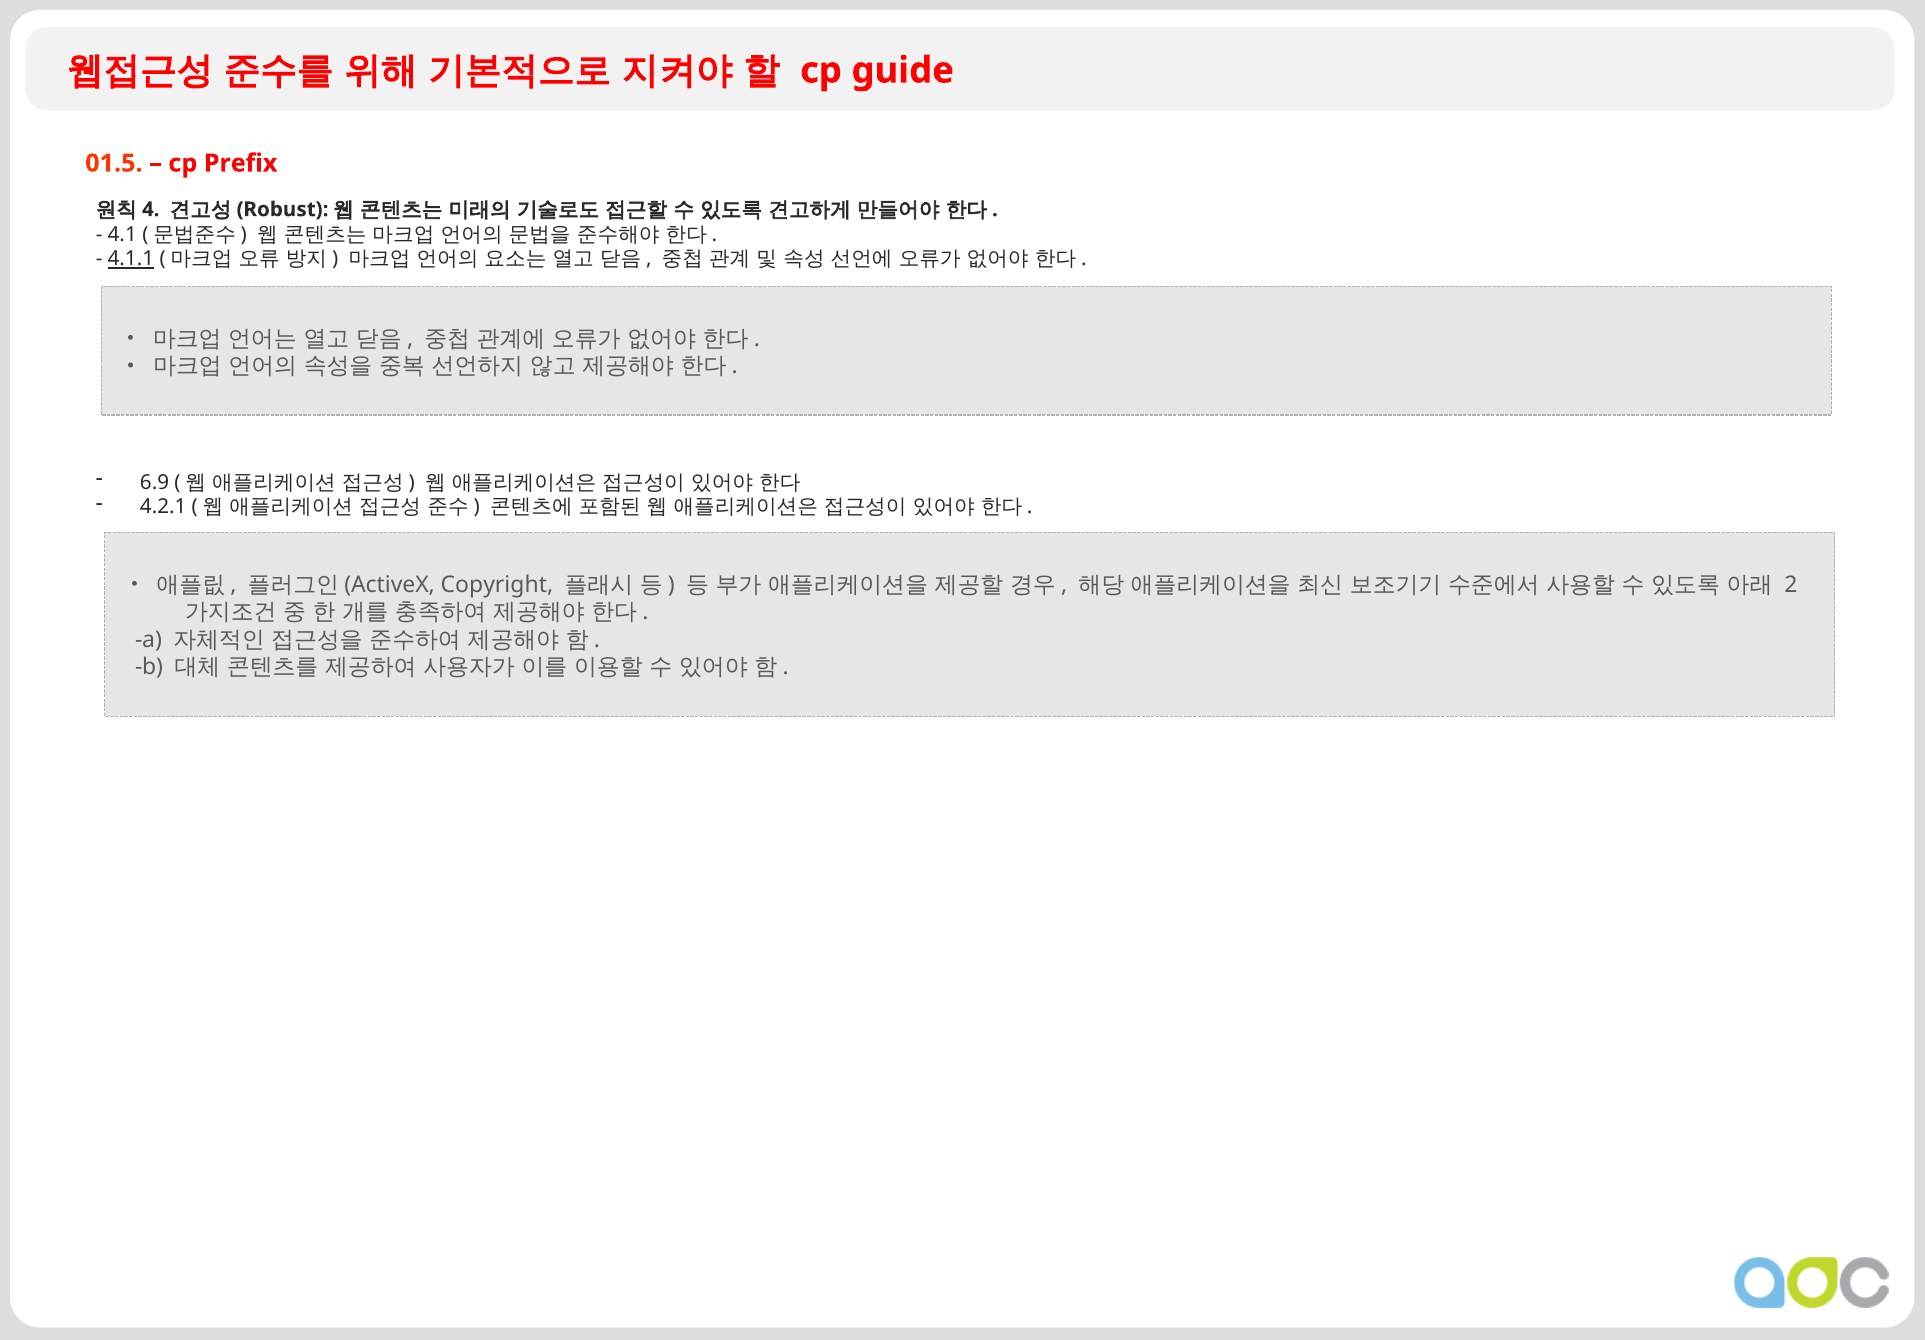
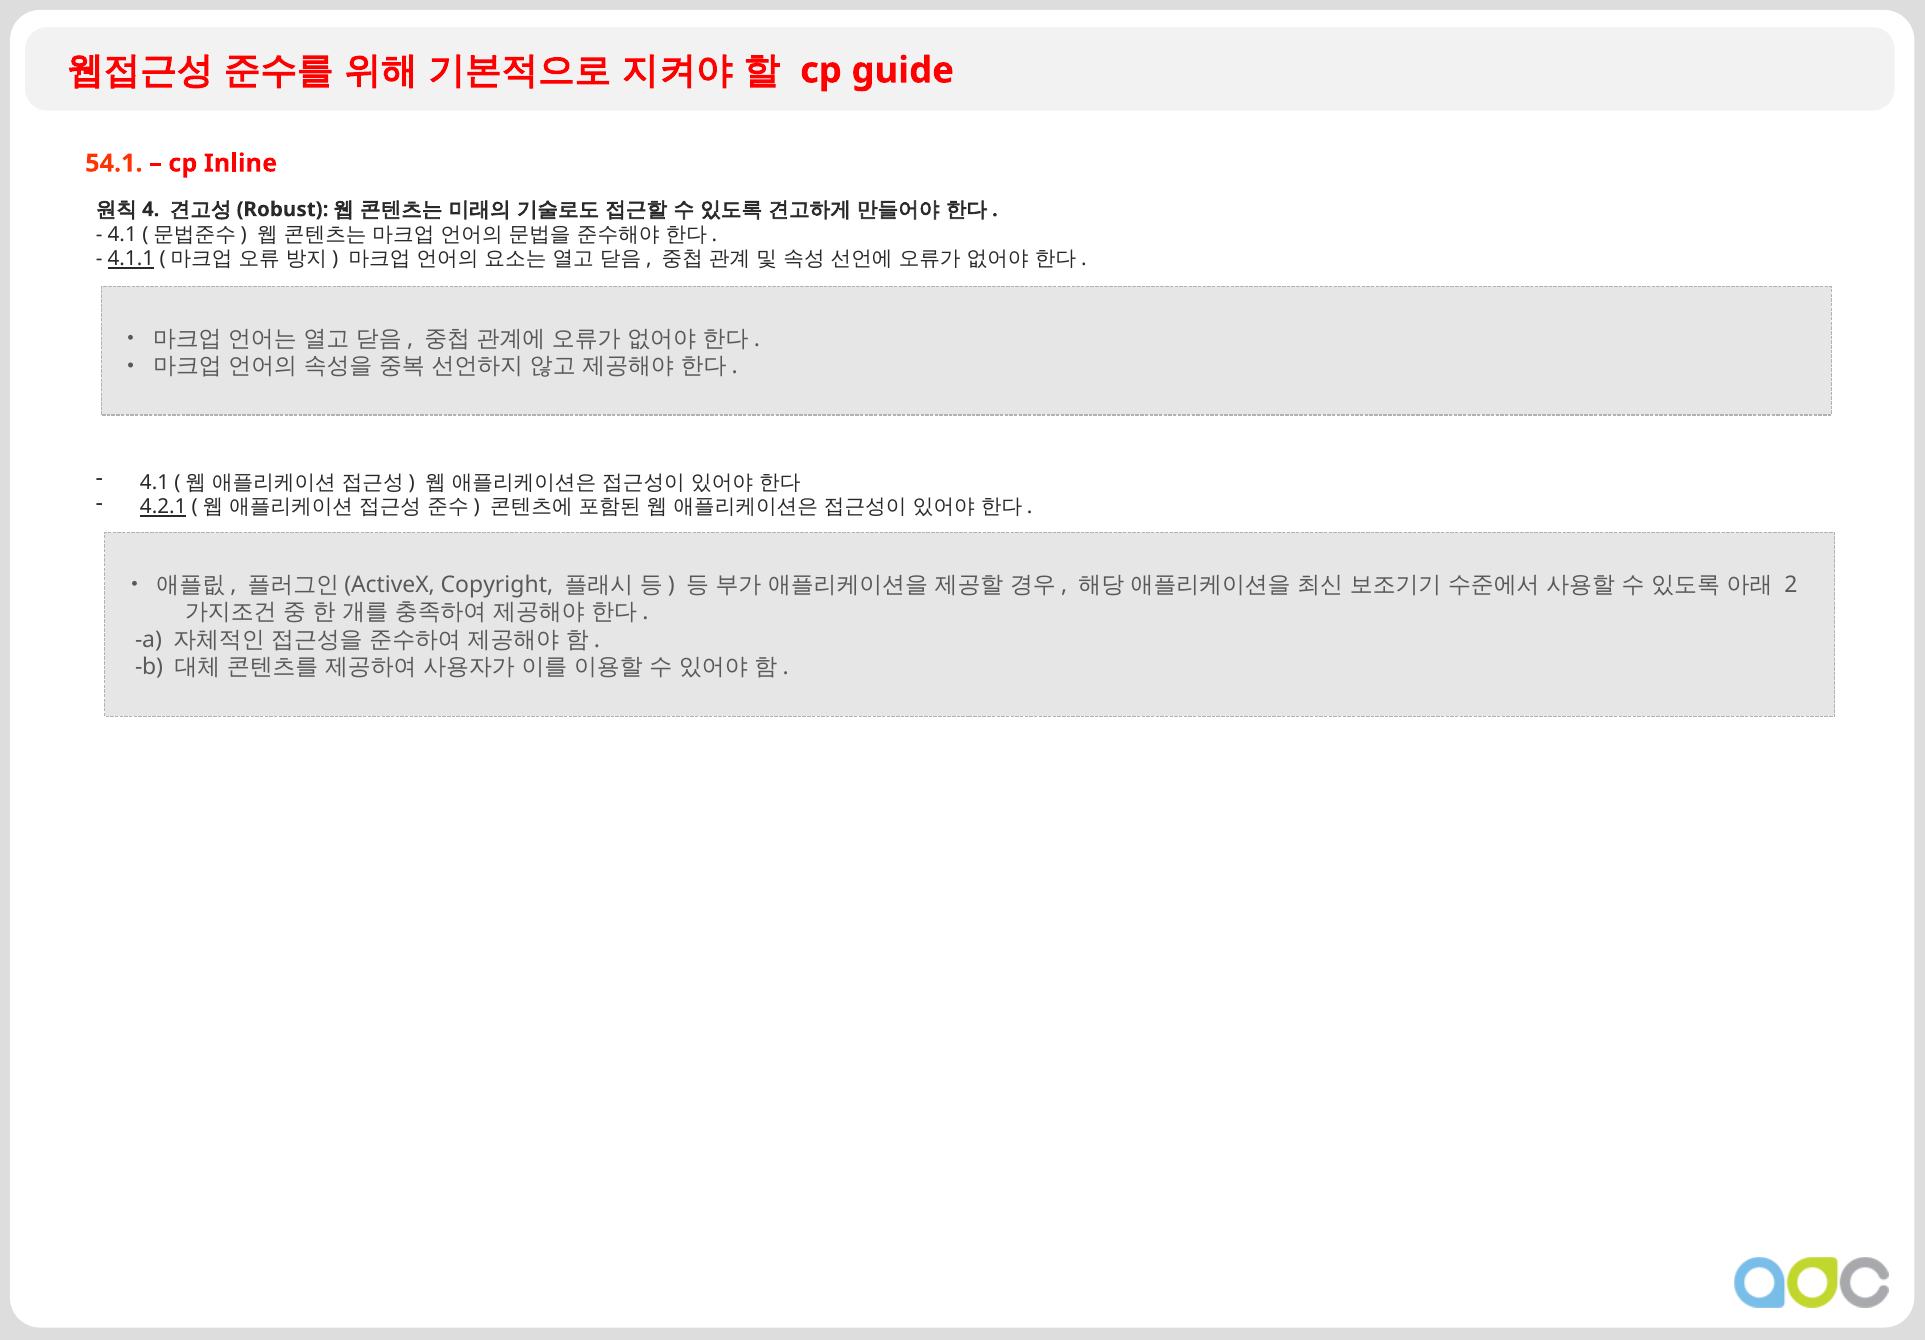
01.5: 01.5 -> 54.1
Prefix: Prefix -> Inline
6.9 at (155, 482): 6.9 -> 4.1
4.2.1 underline: none -> present
